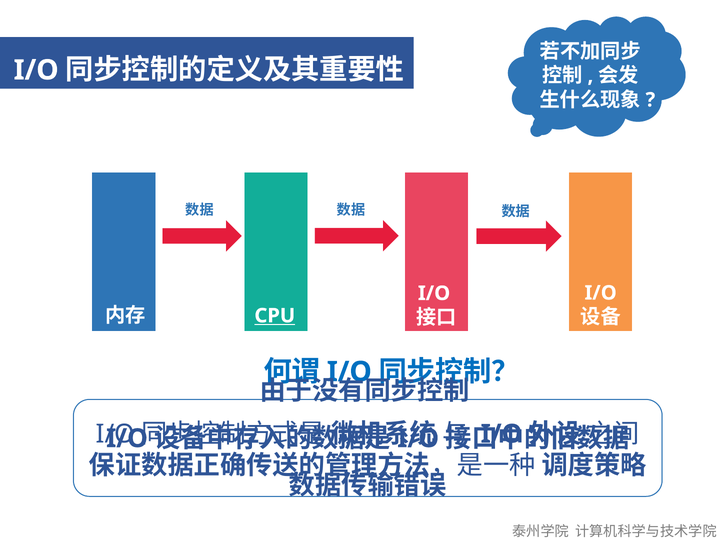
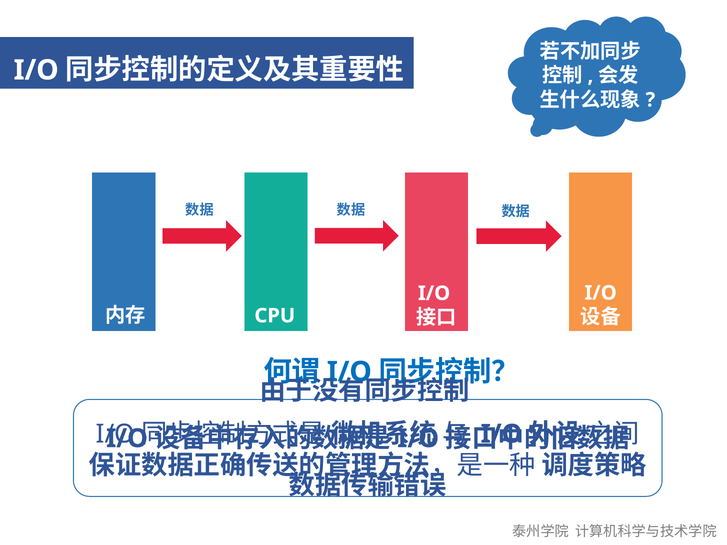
CPU underline: present -> none
